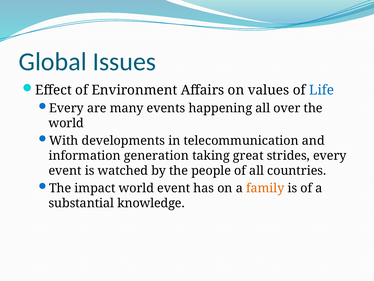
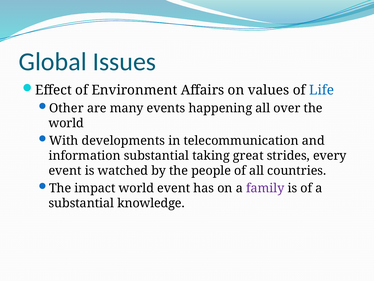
Every at (66, 108): Every -> Other
information generation: generation -> substantial
family colour: orange -> purple
